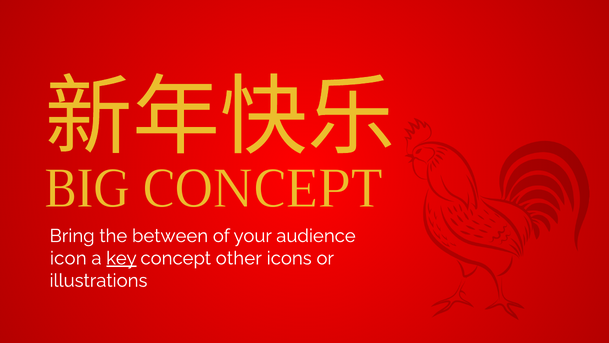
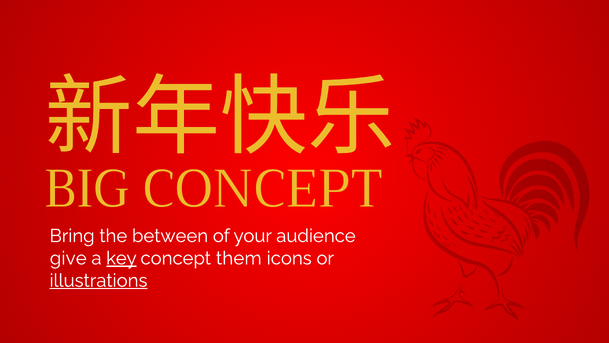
icon: icon -> give
other: other -> them
illustrations underline: none -> present
